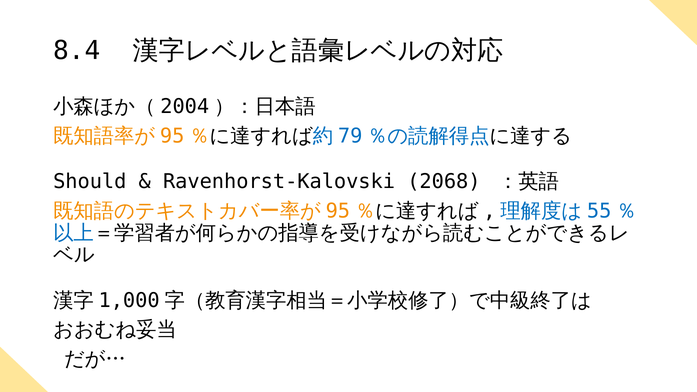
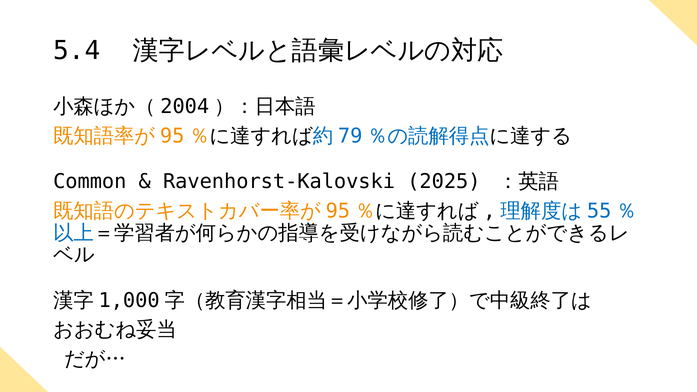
8.4: 8.4 -> 5.4
Should: Should -> Common
2068: 2068 -> 2025
